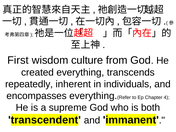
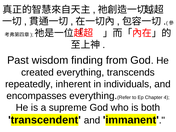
First: First -> Past
culture: culture -> finding
